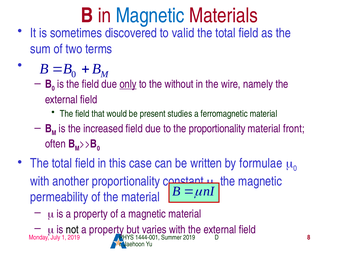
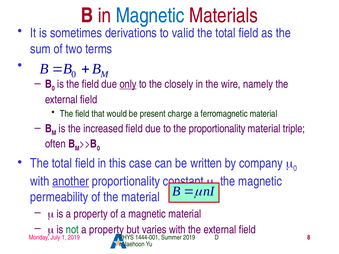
discovered: discovered -> derivations
without: without -> closely
studies: studies -> charge
front: front -> triple
formulae: formulae -> company
another underline: none -> present
not colour: black -> green
